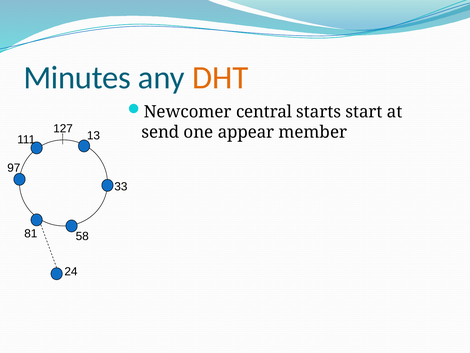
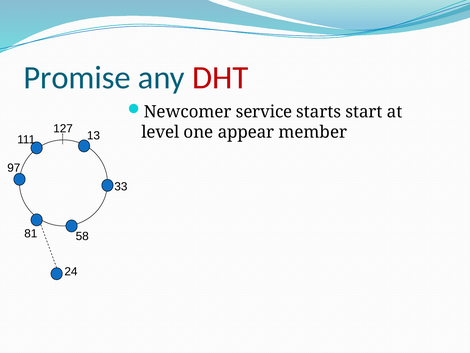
Minutes: Minutes -> Promise
DHT colour: orange -> red
central: central -> service
send: send -> level
